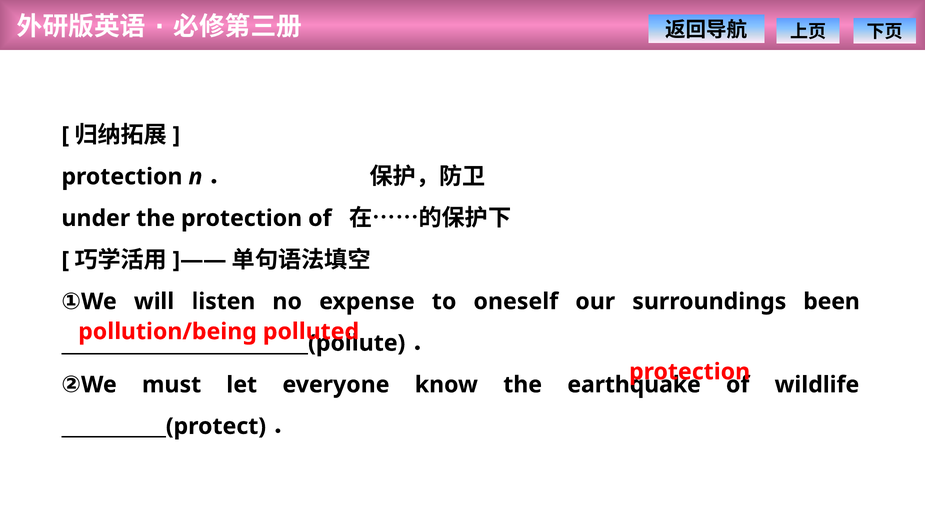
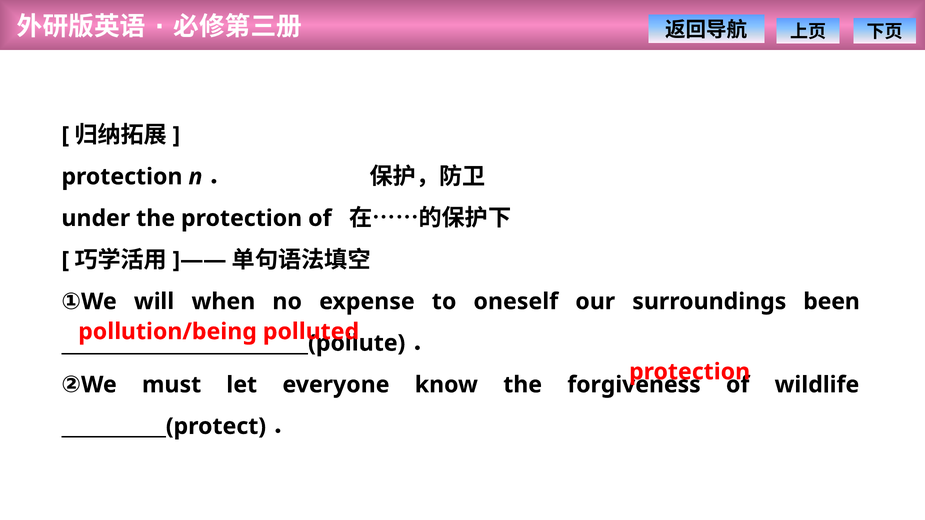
listen: listen -> when
earthquake: earthquake -> forgiveness
